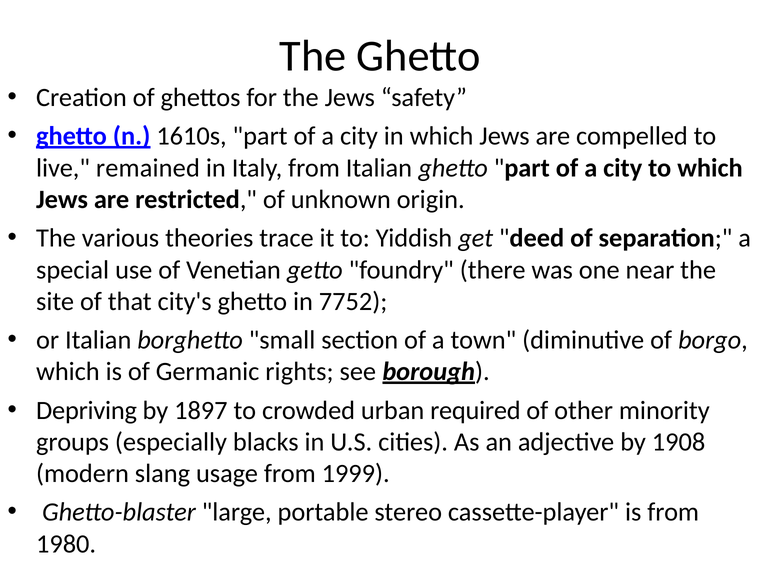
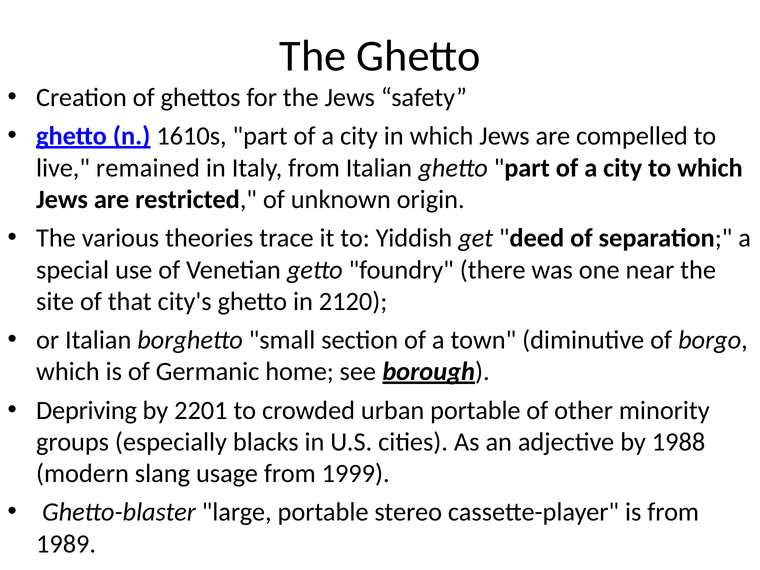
7752: 7752 -> 2120
rights: rights -> home
1897: 1897 -> 2201
urban required: required -> portable
1908: 1908 -> 1988
1980: 1980 -> 1989
